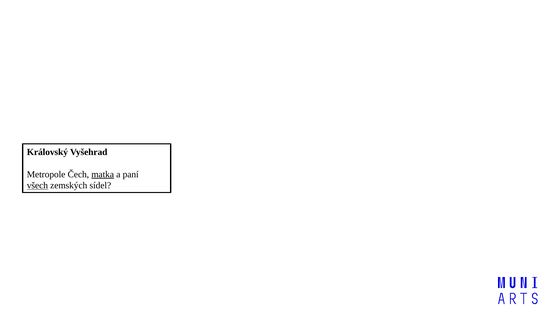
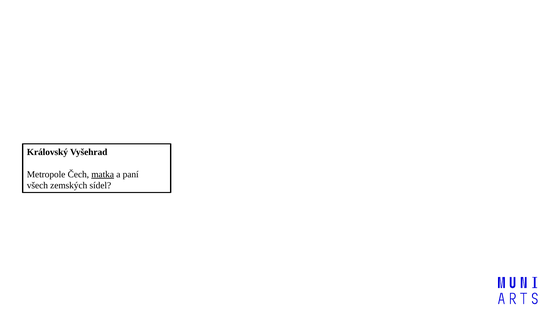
všech underline: present -> none
